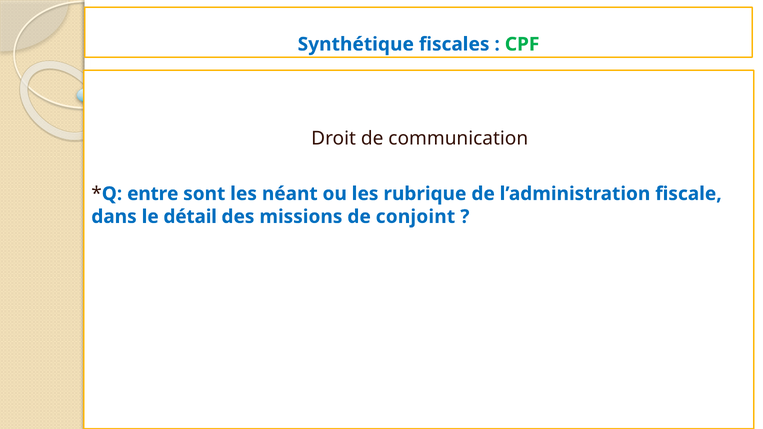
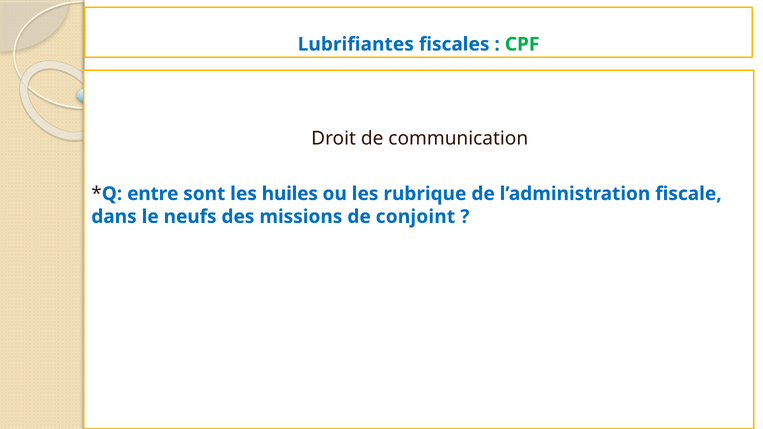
Synthétique: Synthétique -> Lubrifiantes
néant: néant -> huiles
détail: détail -> neufs
